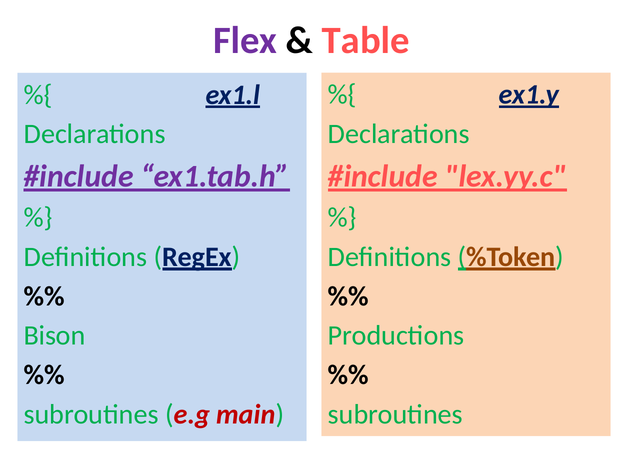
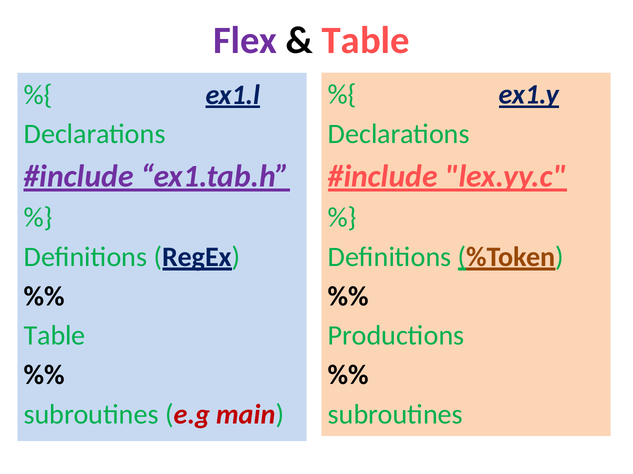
Bison at (55, 336): Bison -> Table
